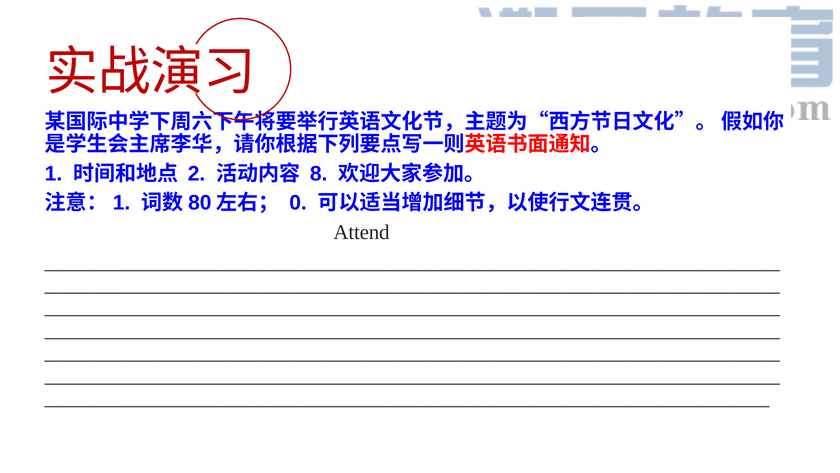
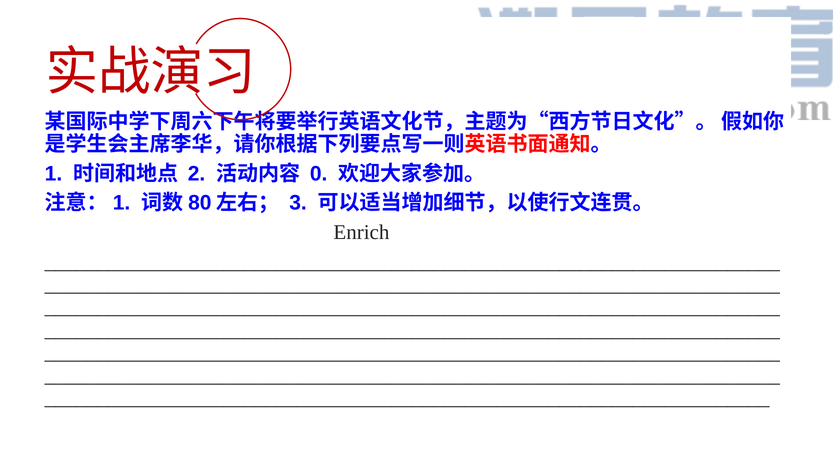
8: 8 -> 0
0: 0 -> 3
Attend: Attend -> Enrich
